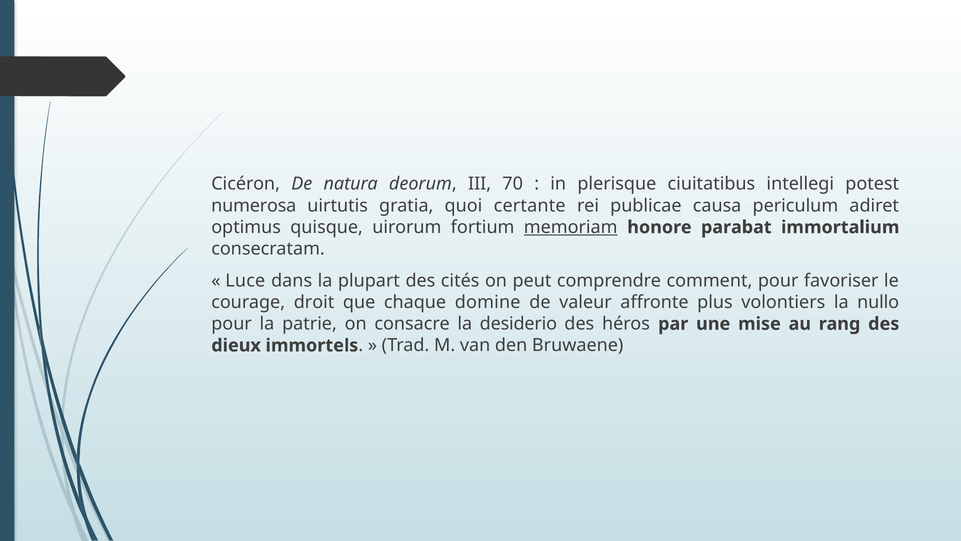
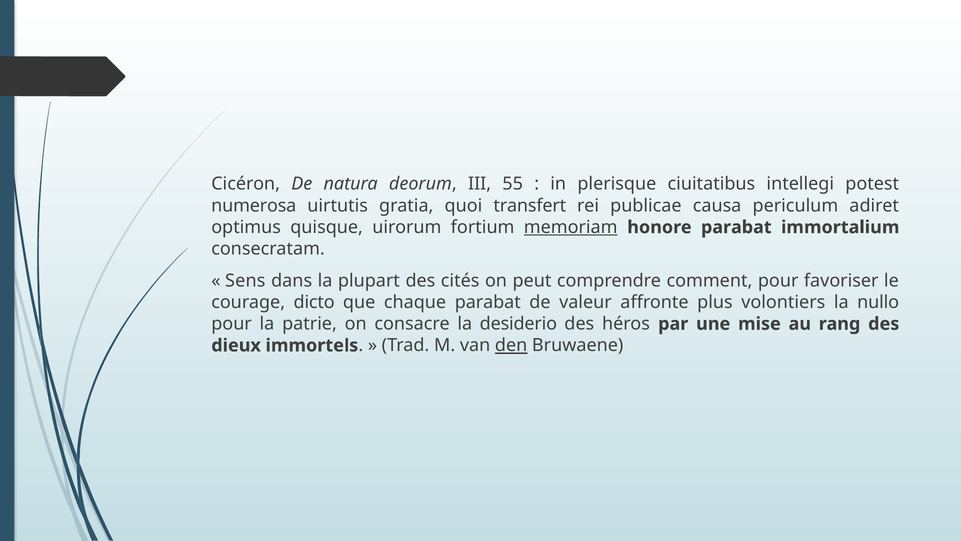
70: 70 -> 55
certante: certante -> transfert
Luce: Luce -> Sens
droit: droit -> dicto
chaque domine: domine -> parabat
den underline: none -> present
